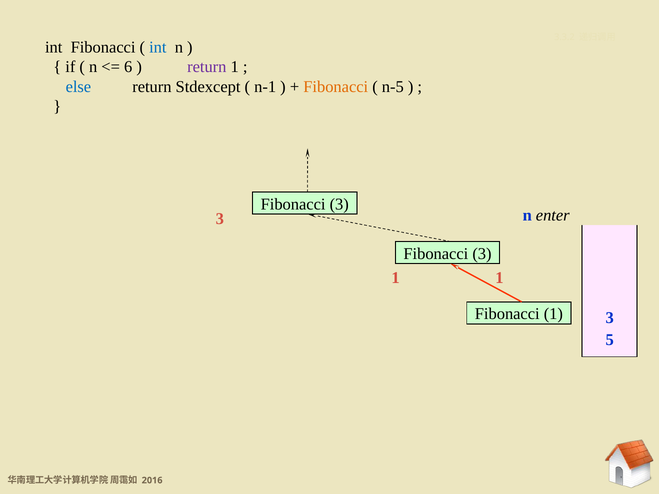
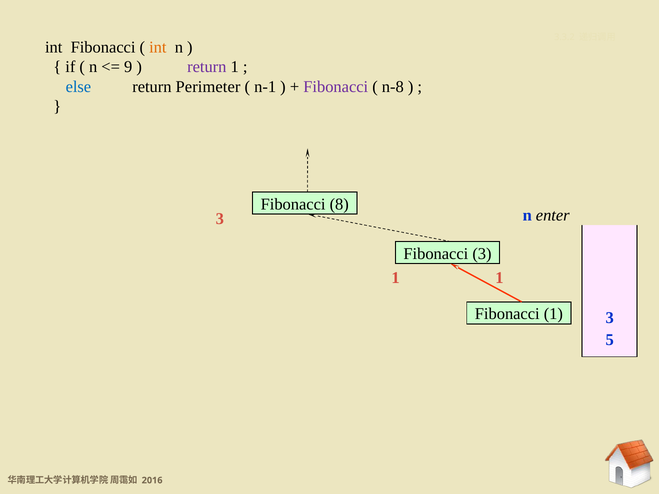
int at (158, 47) colour: blue -> orange
6: 6 -> 9
Stdexcept: Stdexcept -> Perimeter
Fibonacci at (336, 87) colour: orange -> purple
n-5: n-5 -> n-8
3 at (339, 204): 3 -> 8
